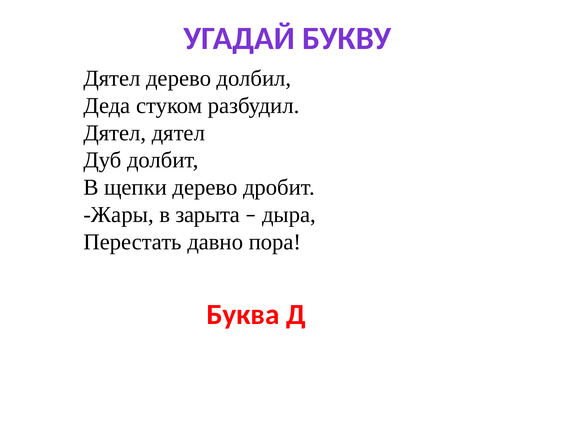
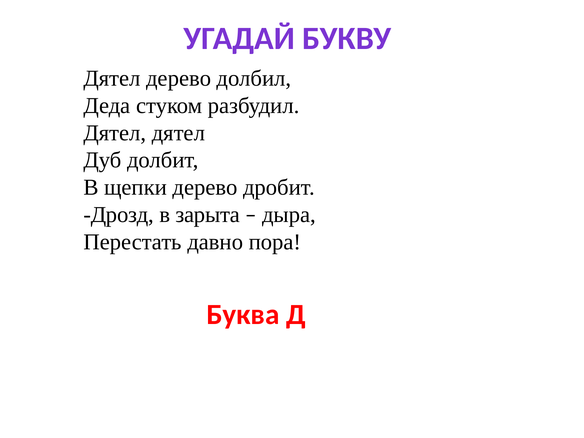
Жары: Жары -> Дрозд
